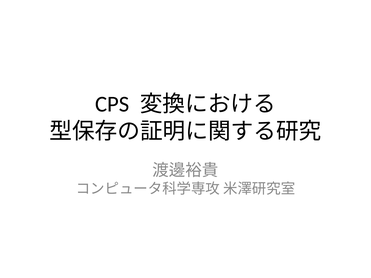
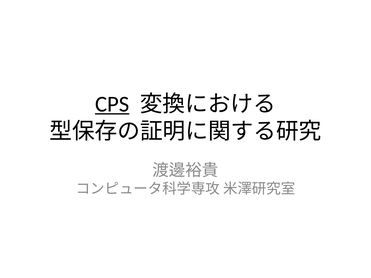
CPS underline: none -> present
